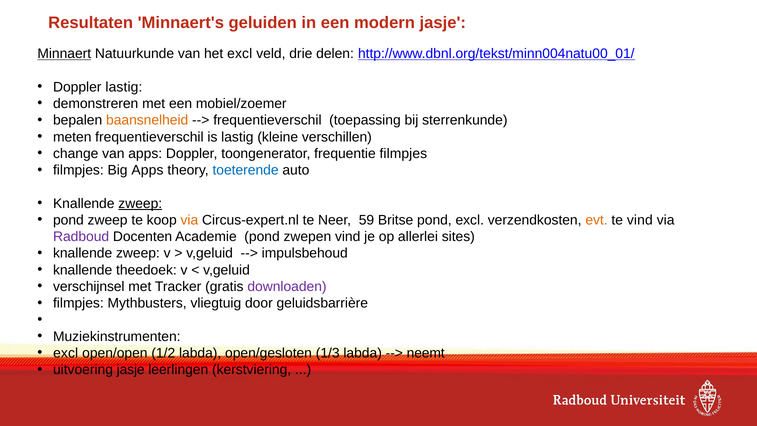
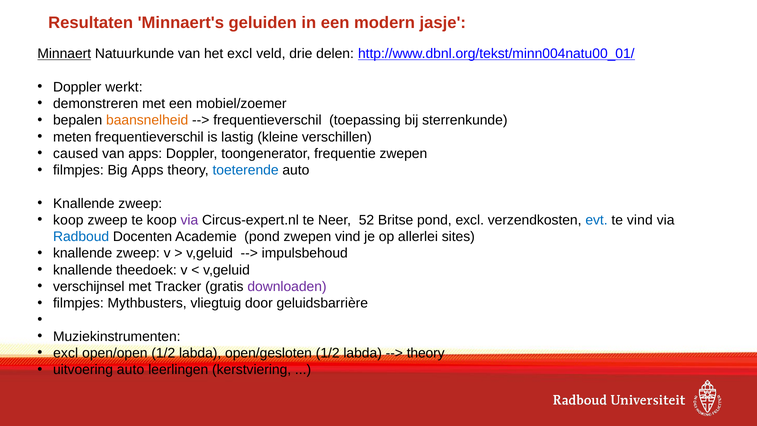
Doppler lastig: lastig -> werkt
change: change -> caused
frequentie filmpjes: filmpjes -> zwepen
zweep at (140, 203) underline: present -> none
pond at (68, 220): pond -> koop
via at (189, 220) colour: orange -> purple
59: 59 -> 52
evt colour: orange -> blue
Radboud colour: purple -> blue
open/gesloten 1/3: 1/3 -> 1/2
neemt at (426, 353): neemt -> theory
uitvoering jasje: jasje -> auto
